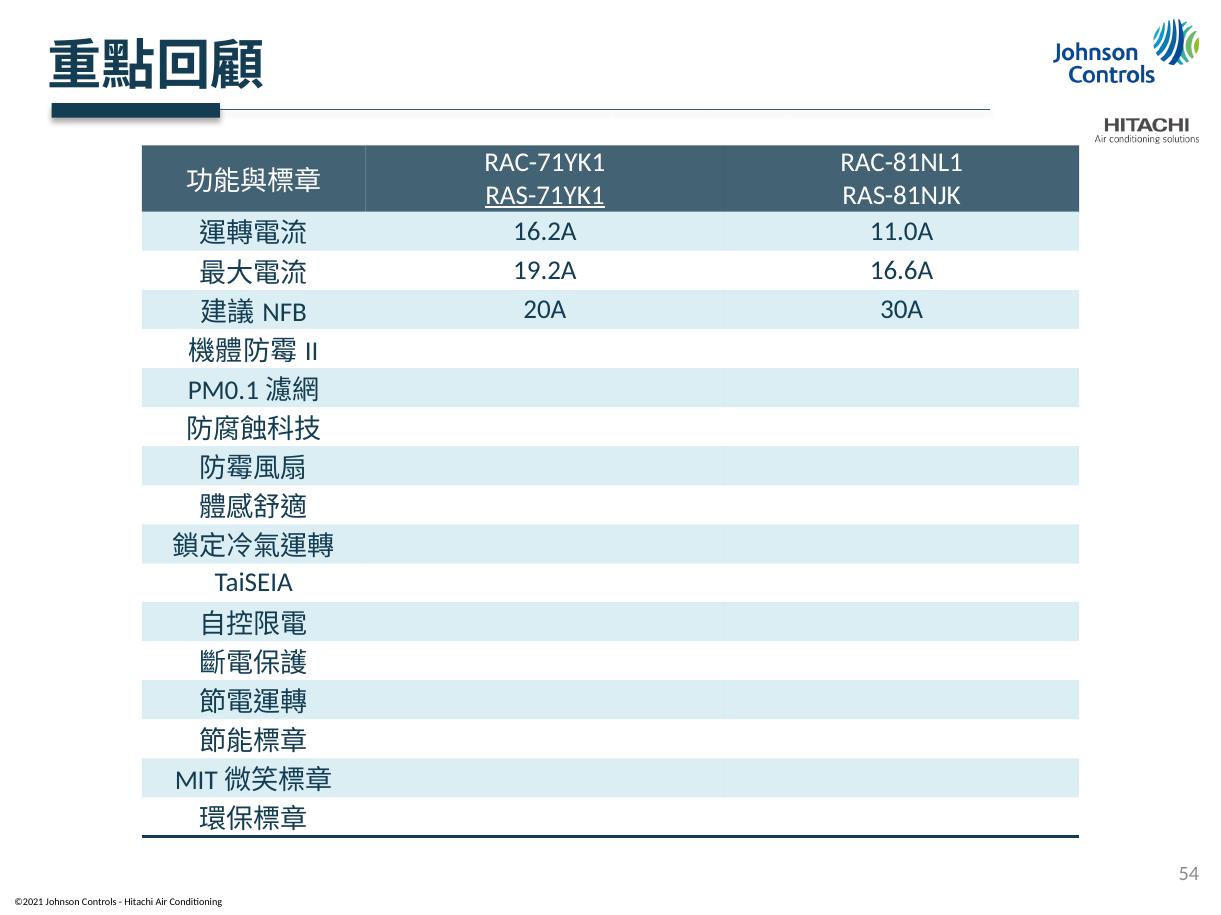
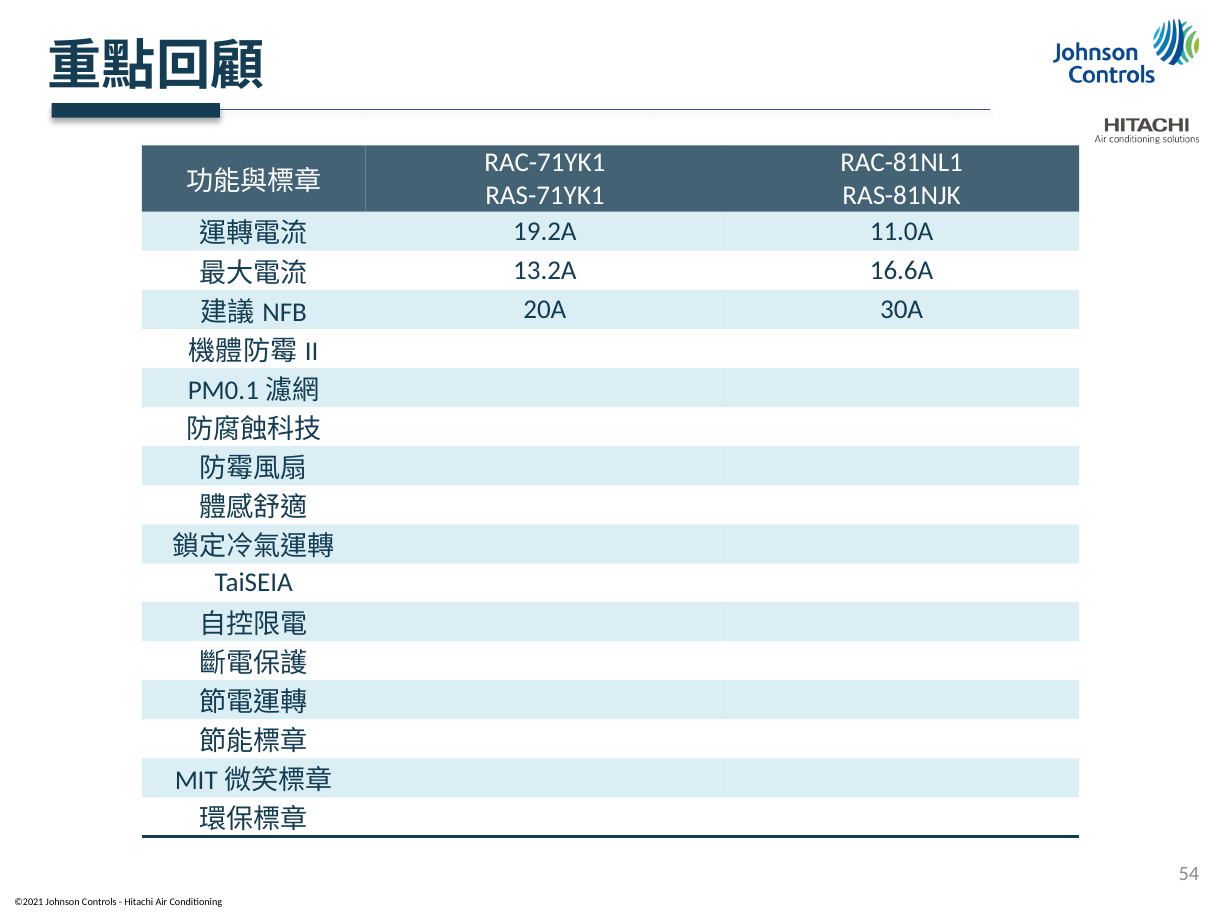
RAS-71YK1 underline: present -> none
16.2A: 16.2A -> 19.2A
19.2A: 19.2A -> 13.2A
